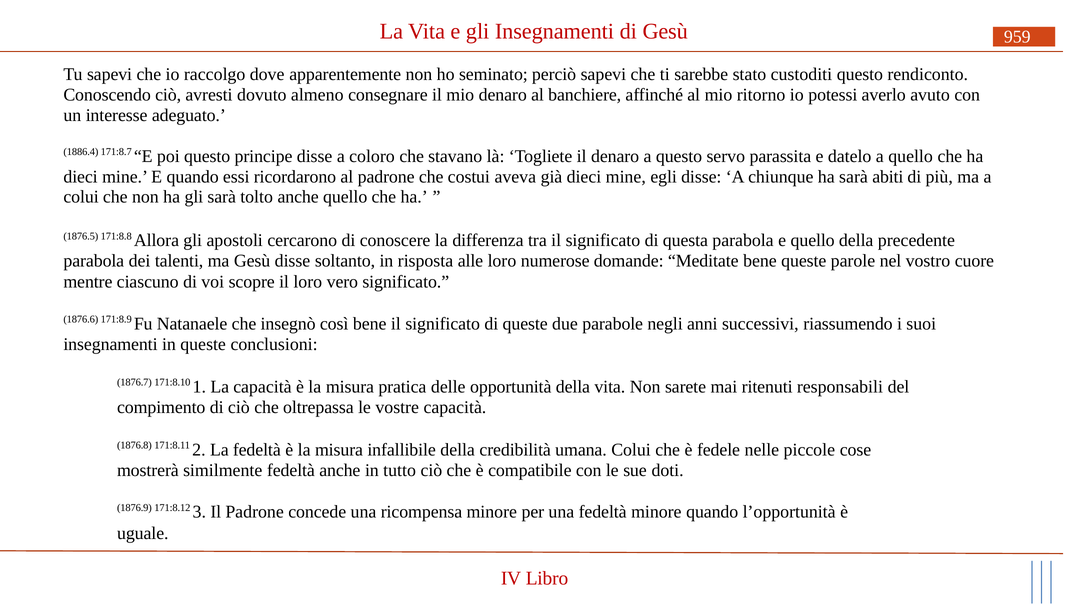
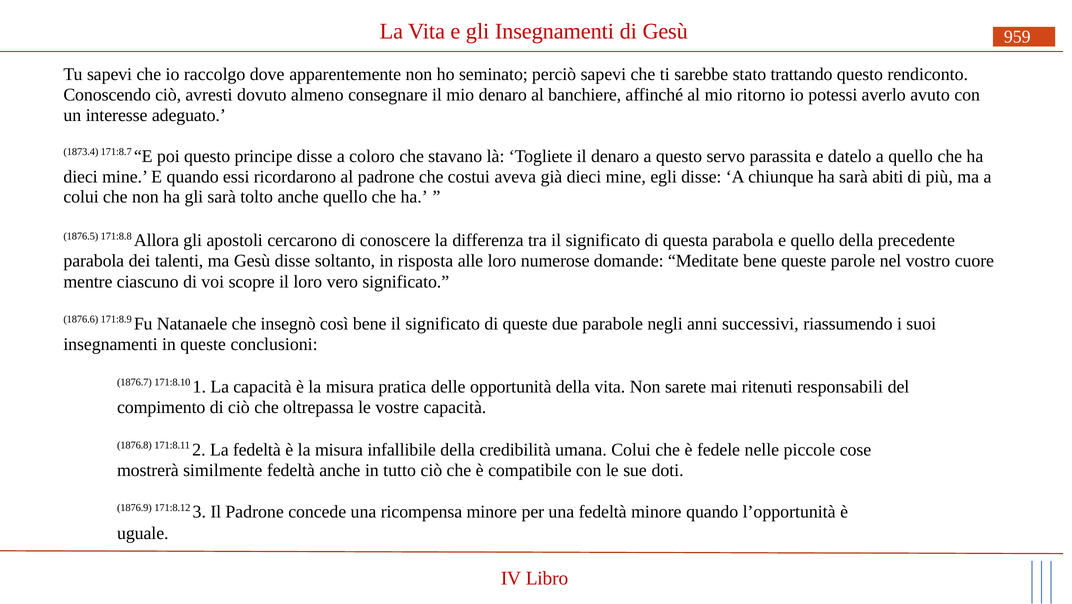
custoditi: custoditi -> trattando
1886.4: 1886.4 -> 1873.4
